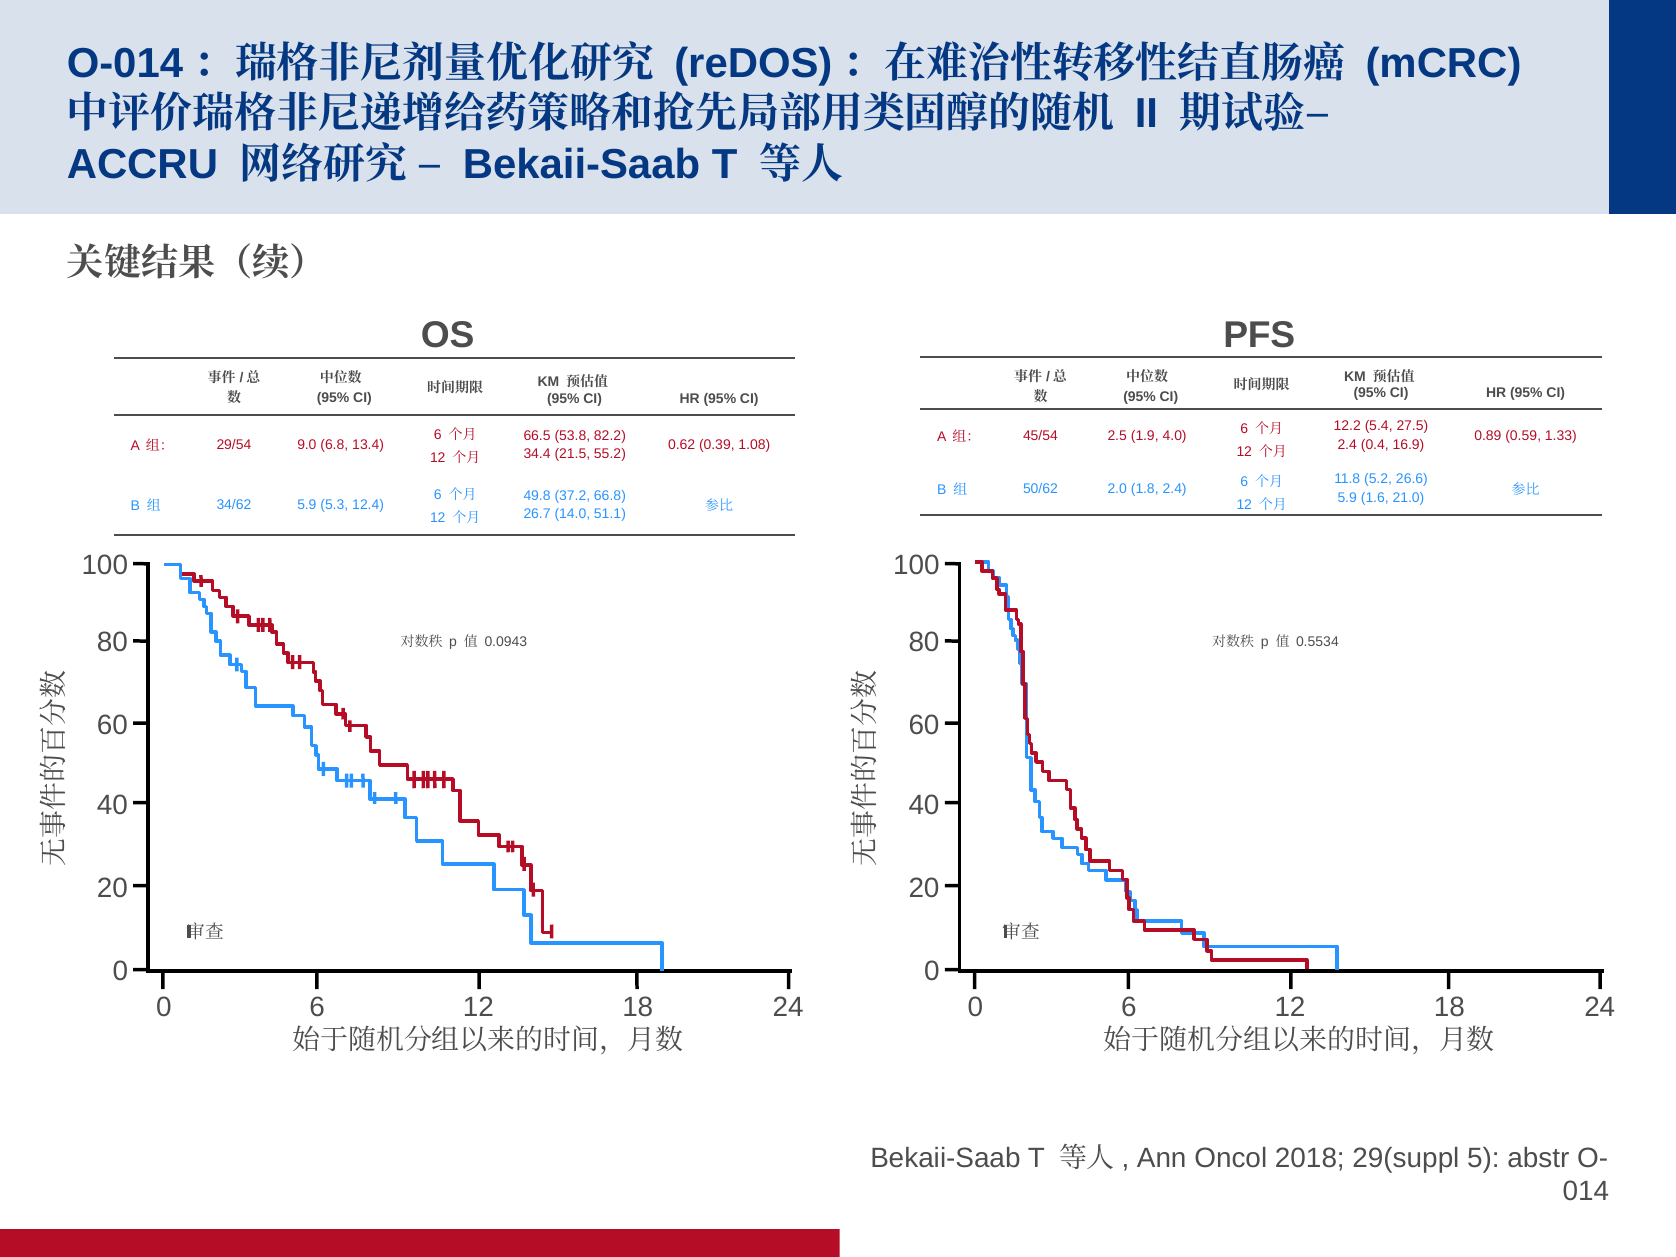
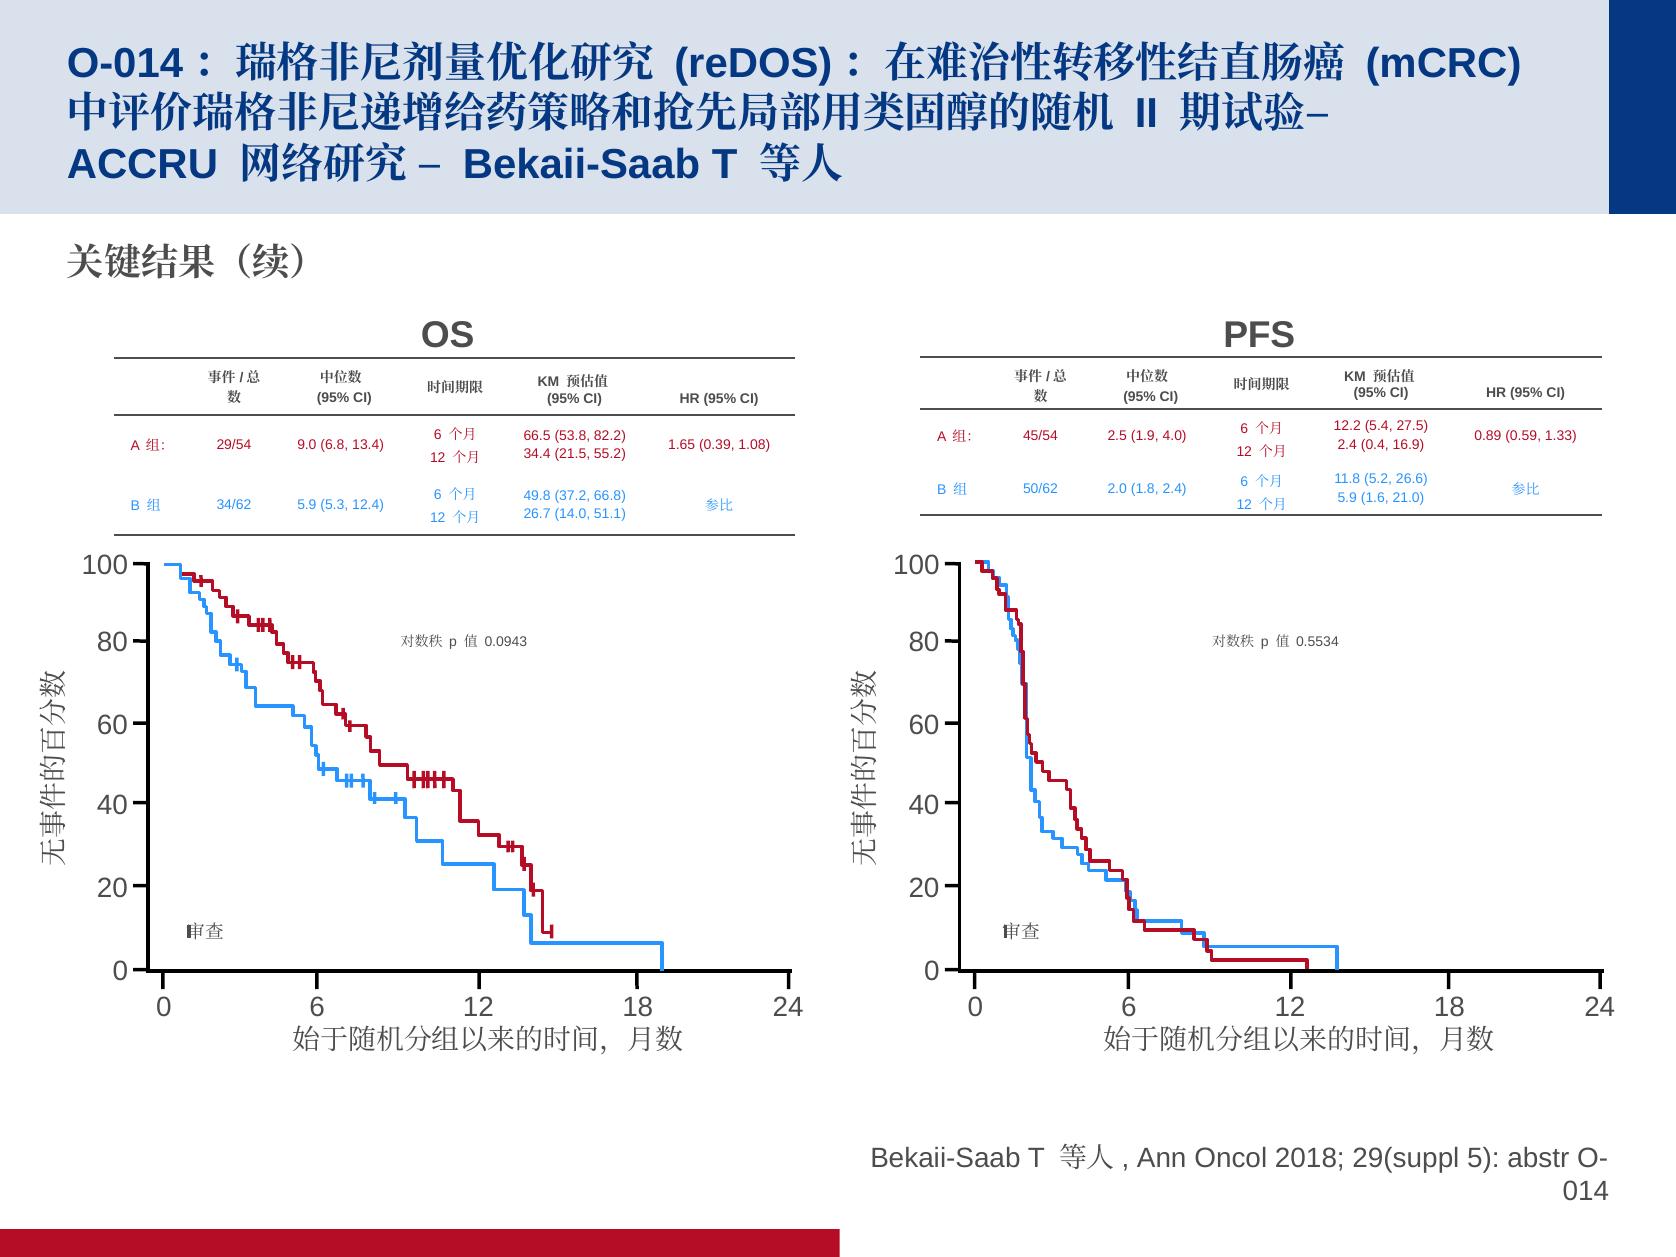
0.62: 0.62 -> 1.65
